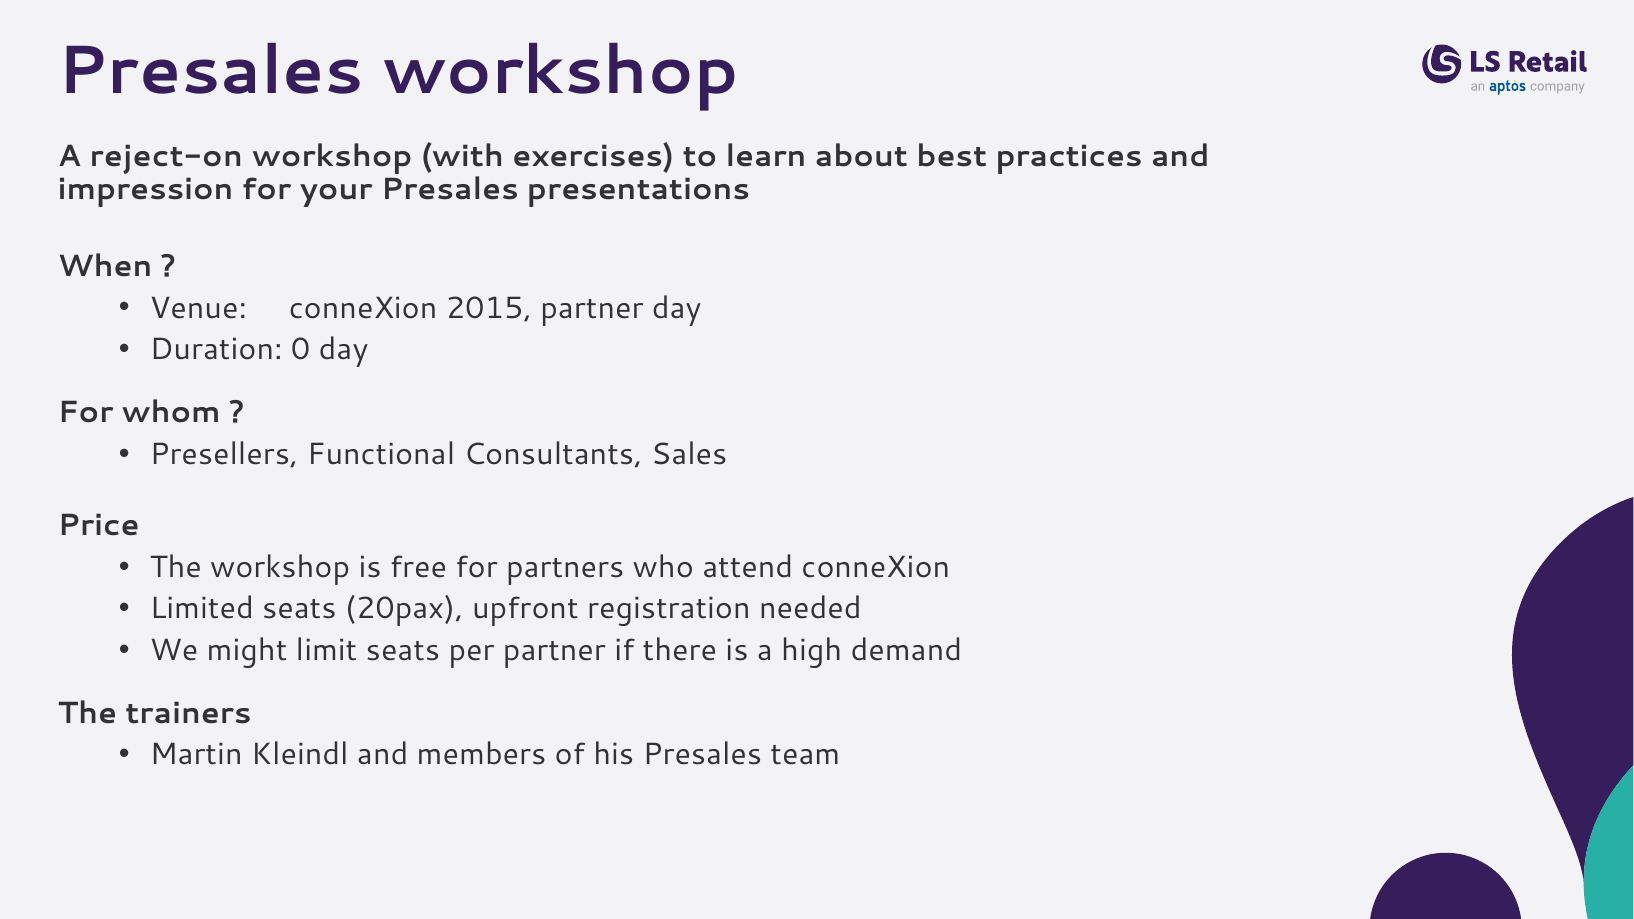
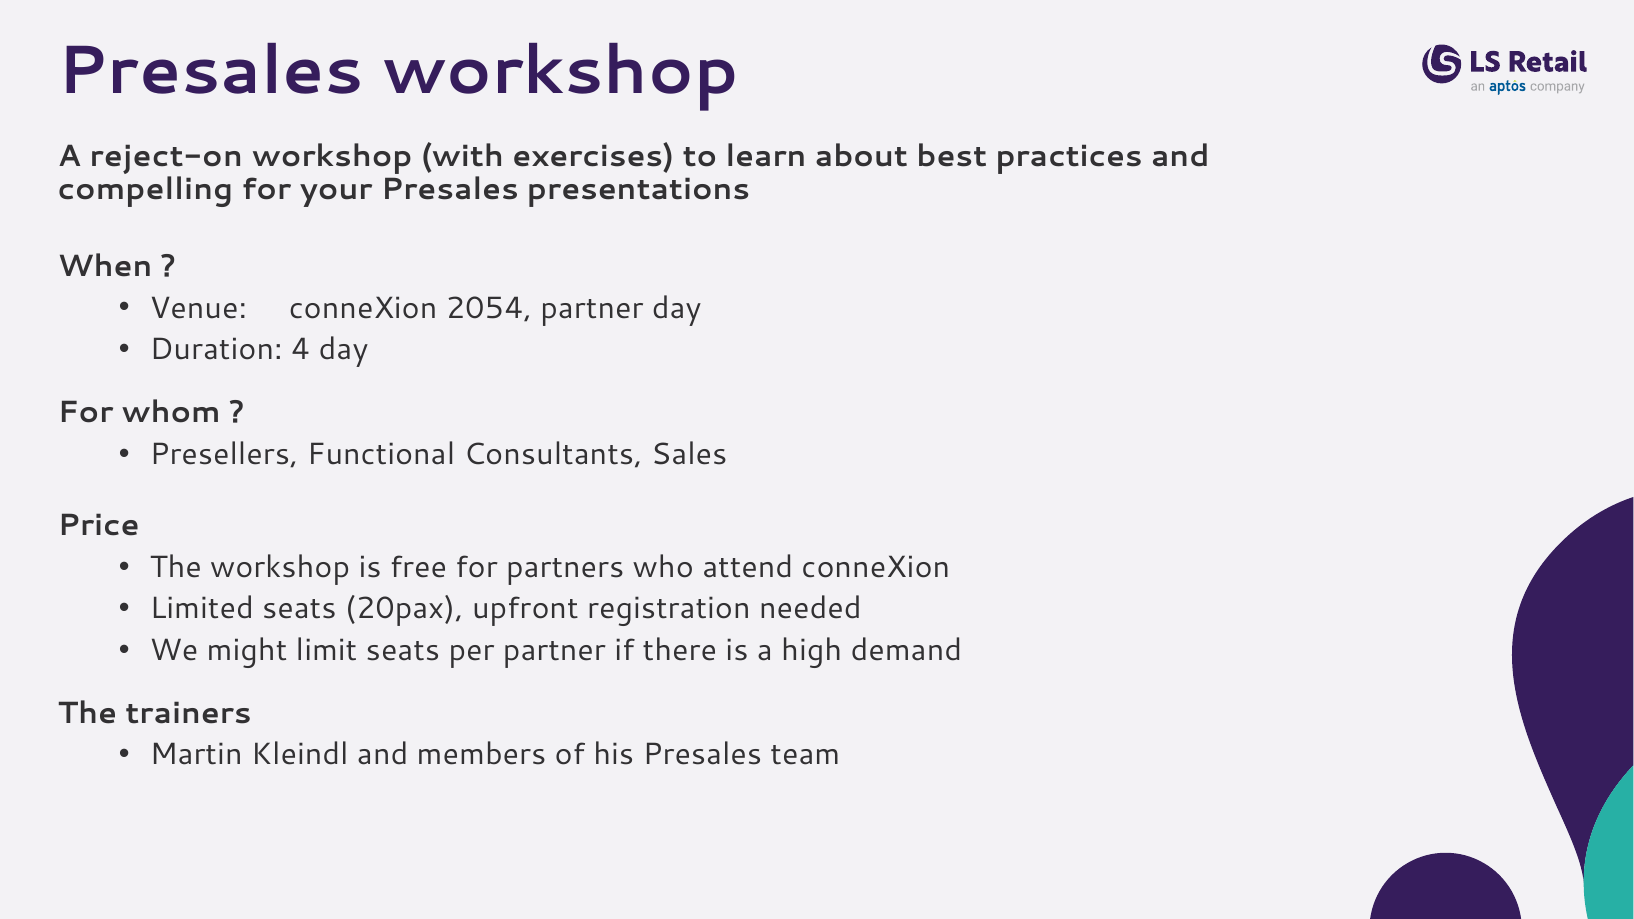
impression: impression -> compelling
2015: 2015 -> 2054
0: 0 -> 4
